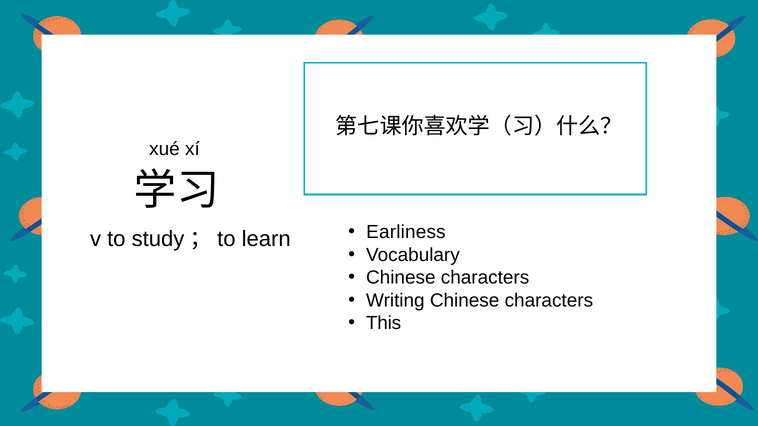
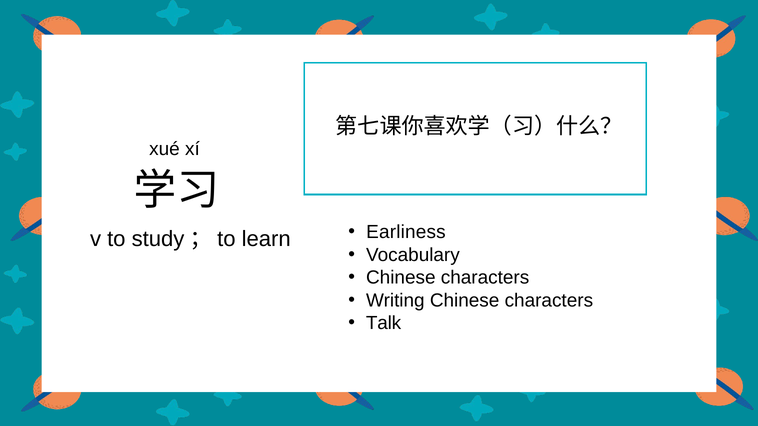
This: This -> Talk
